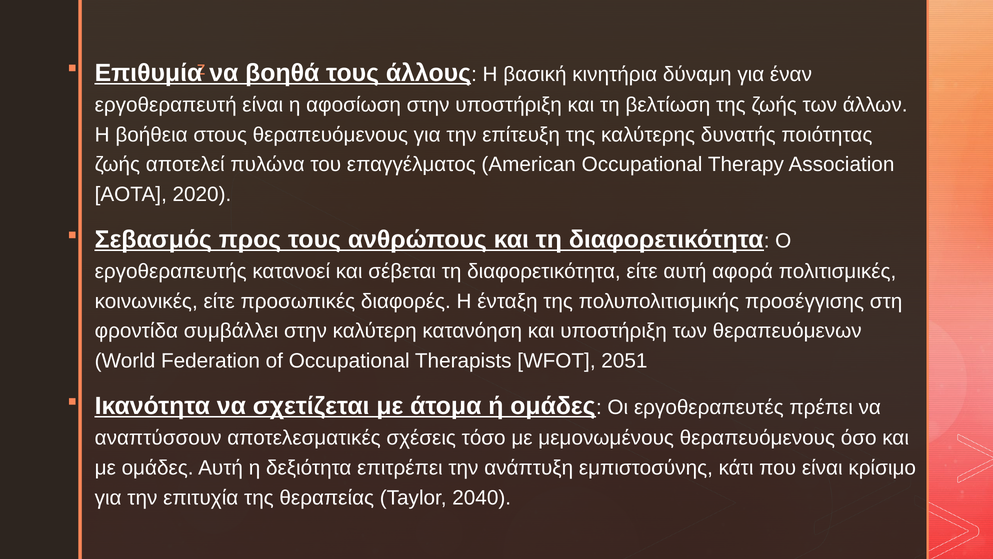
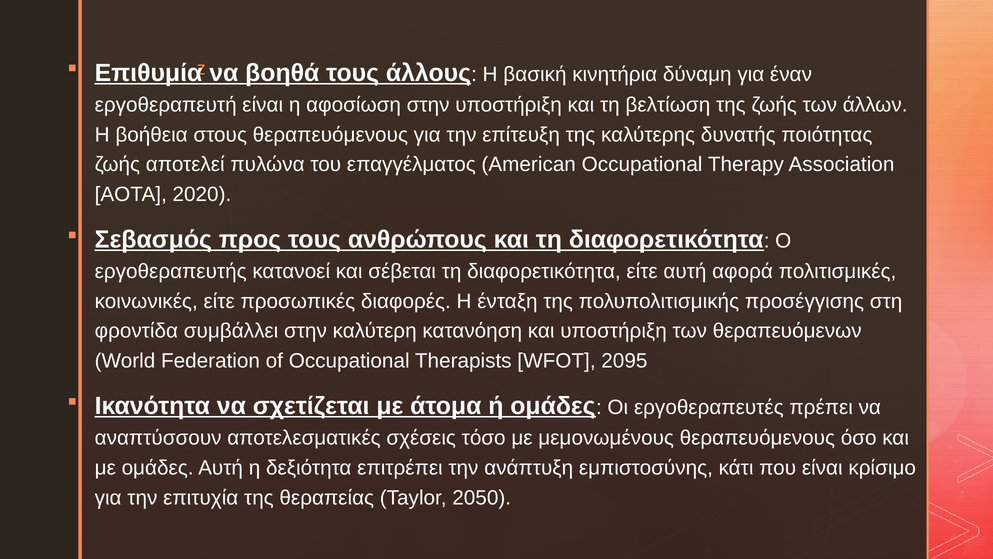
2051: 2051 -> 2095
2040: 2040 -> 2050
